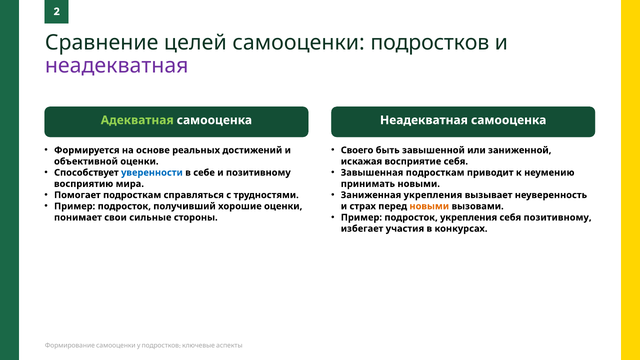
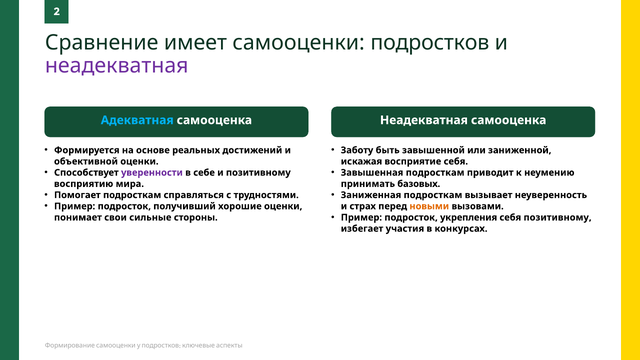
целей: целей -> имеет
Адекватная colour: light green -> light blue
Своего: Своего -> Заботу
уверенности colour: blue -> purple
принимать новыми: новыми -> базовых
Заниженная укрепления: укрепления -> подросткам
